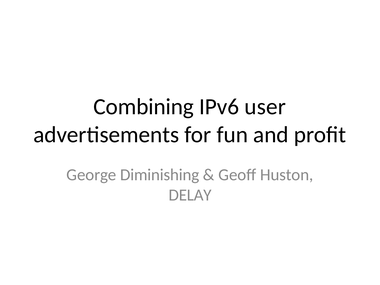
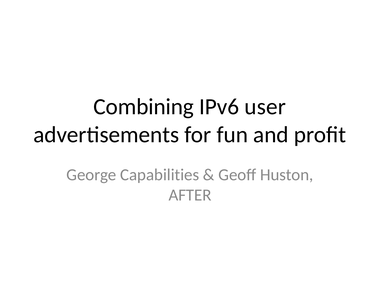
Diminishing: Diminishing -> Capabilities
DELAY: DELAY -> AFTER
